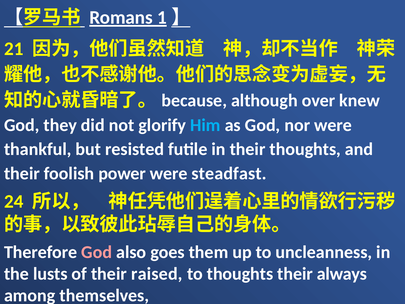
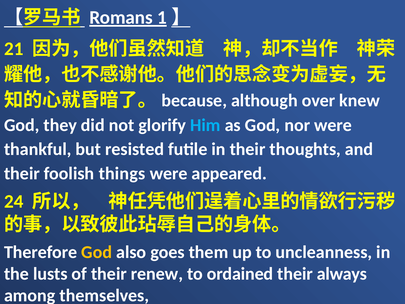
power: power -> things
steadfast: steadfast -> appeared
God at (97, 252) colour: pink -> yellow
raised: raised -> renew
to thoughts: thoughts -> ordained
